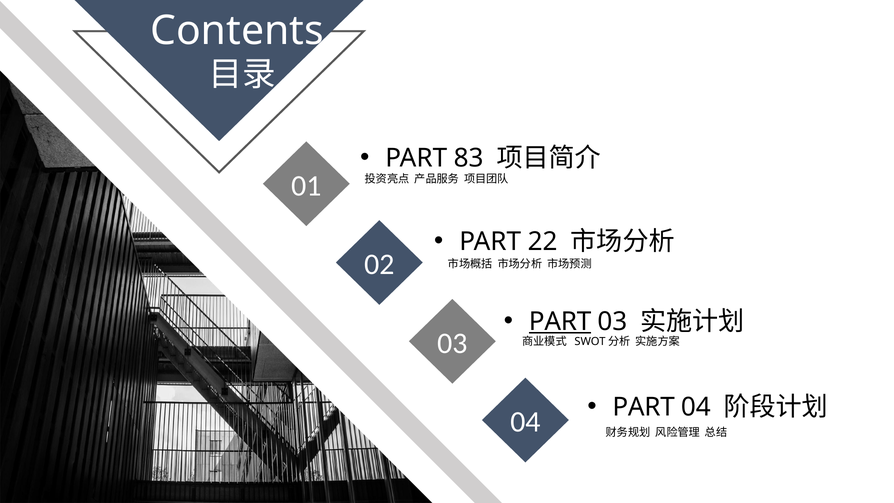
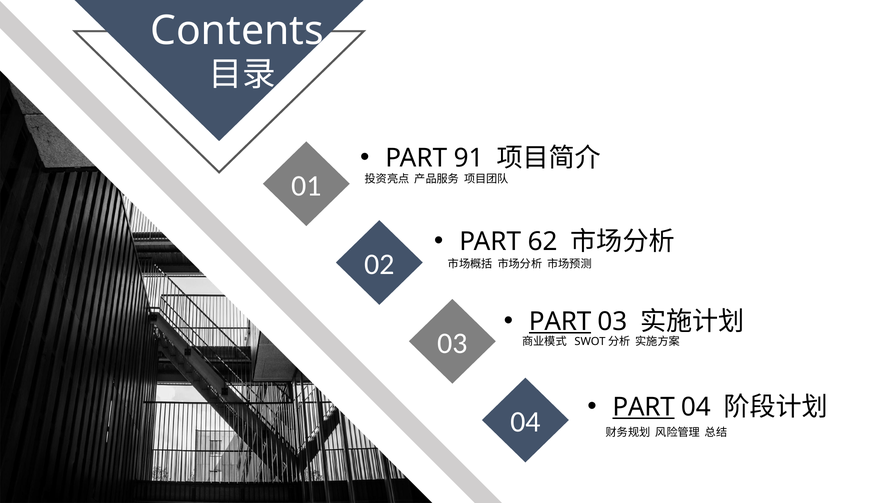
83: 83 -> 91
22: 22 -> 62
PART at (644, 407) underline: none -> present
